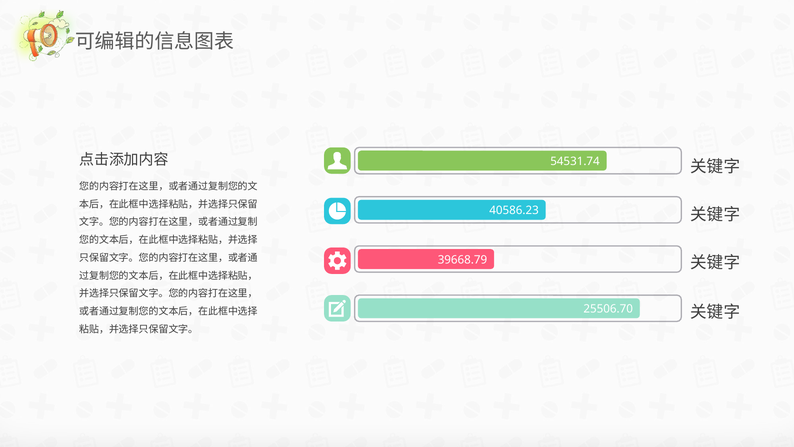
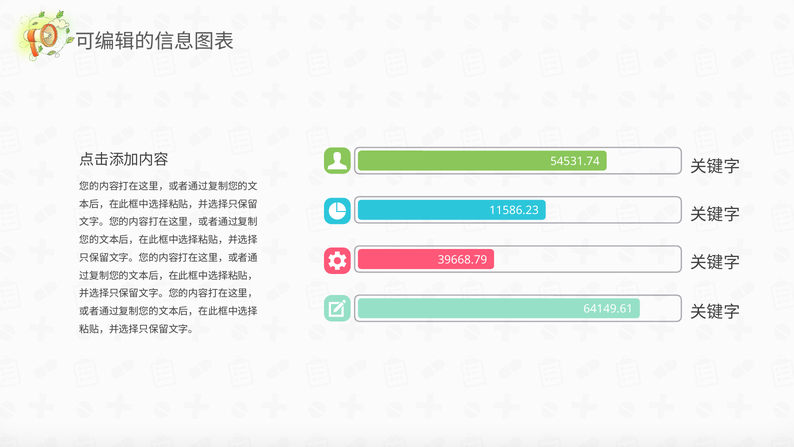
40586.23: 40586.23 -> 11586.23
25506.70: 25506.70 -> 64149.61
